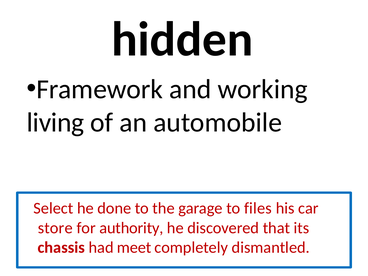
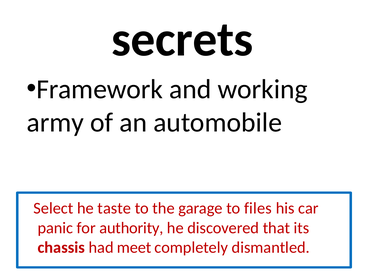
hidden: hidden -> secrets
living: living -> army
done: done -> taste
store: store -> panic
